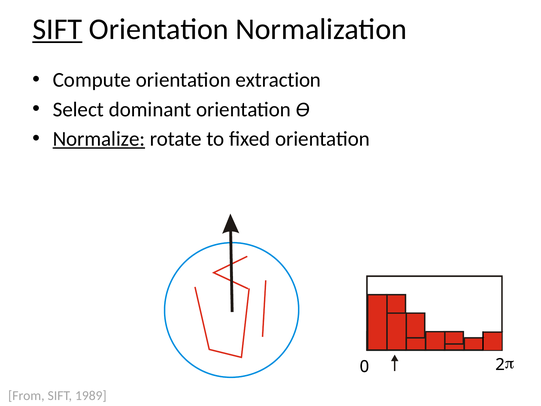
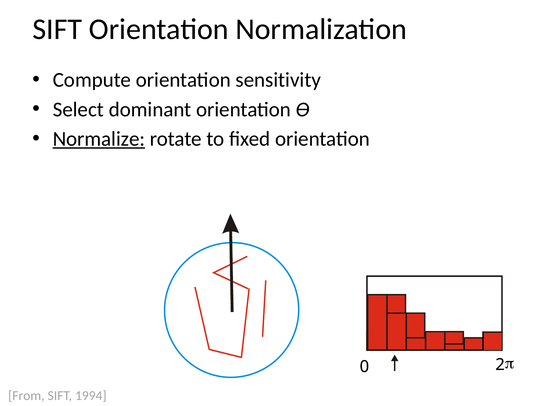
SIFT at (57, 29) underline: present -> none
extraction: extraction -> sensitivity
1989: 1989 -> 1994
